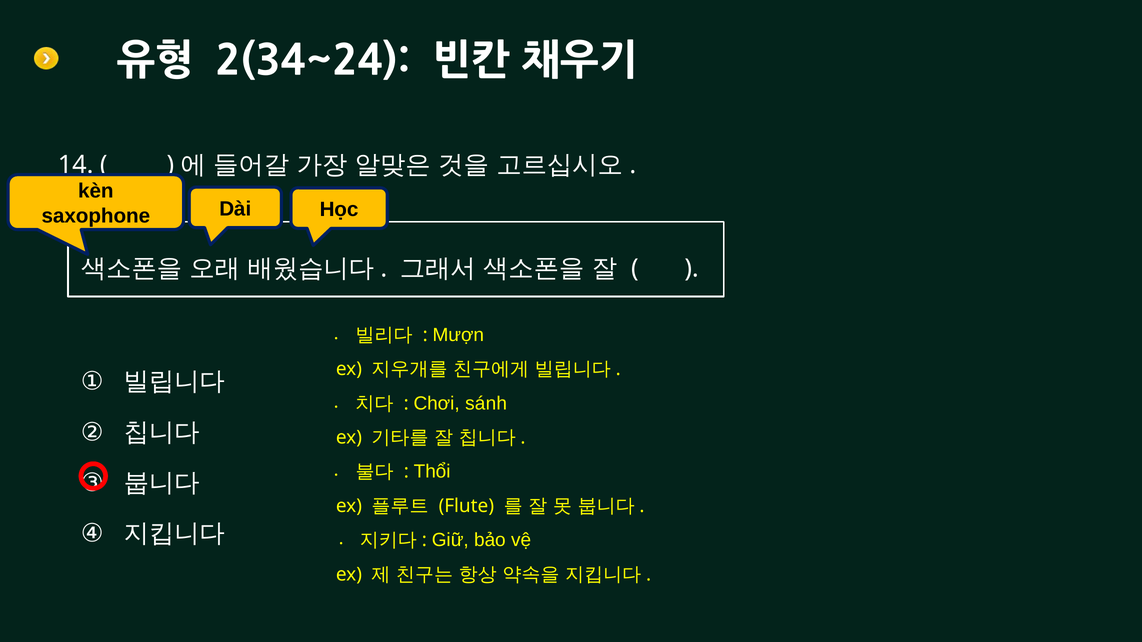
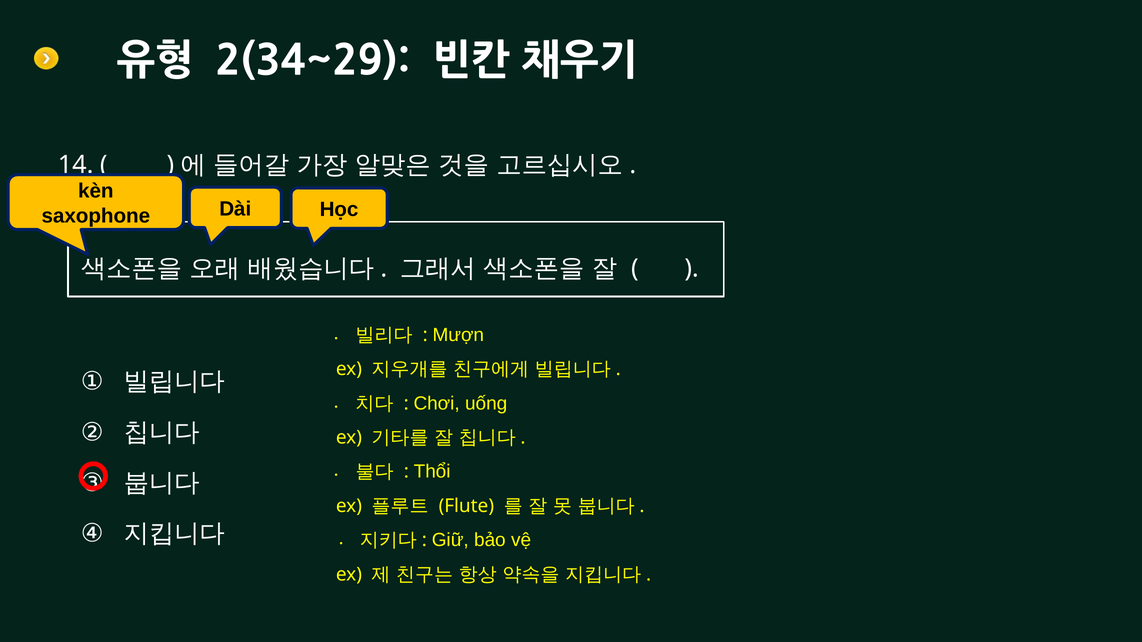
2(34~24: 2(34~24 -> 2(34~29
sánh: sánh -> uống
